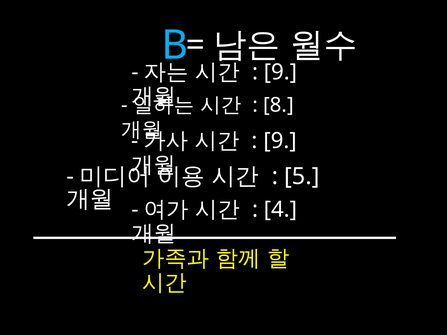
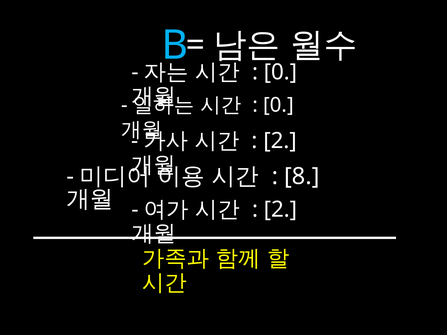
9 at (281, 72): 9 -> 0
8 at (278, 105): 8 -> 0
9 at (280, 141): 9 -> 2
5: 5 -> 8
4 at (281, 209): 4 -> 2
